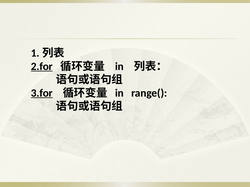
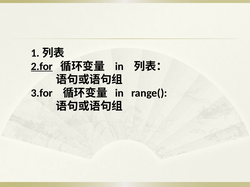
3.for underline: present -> none
